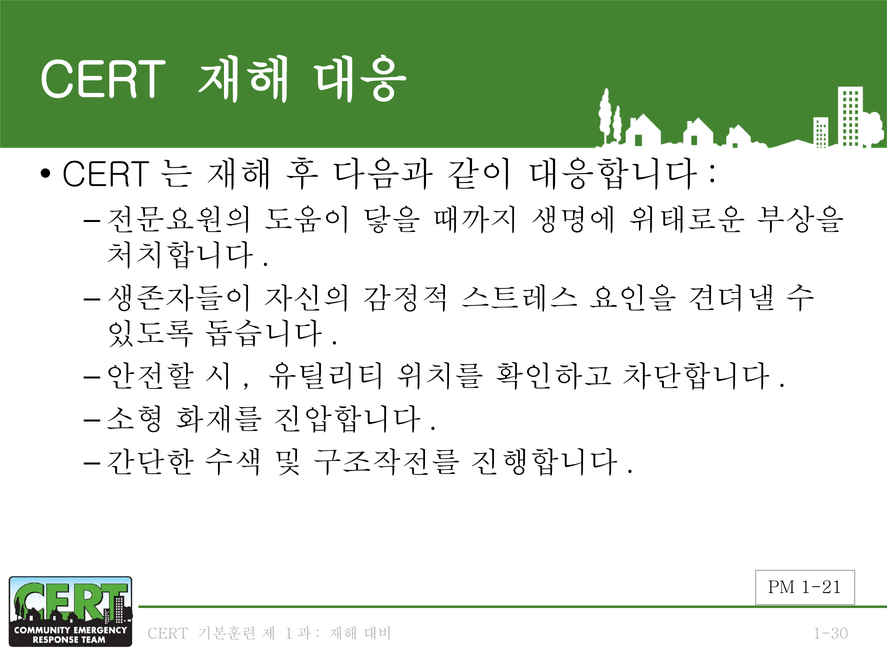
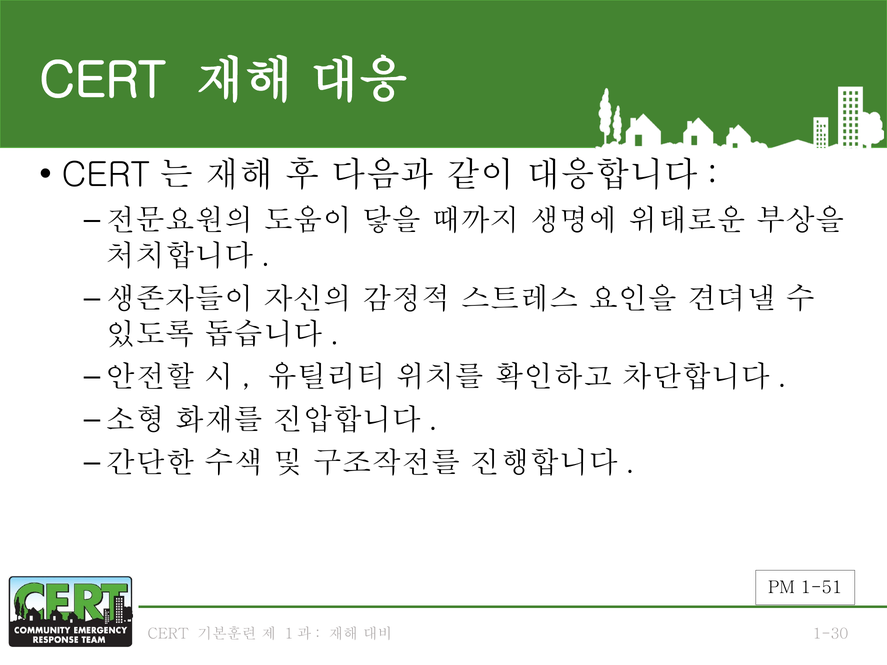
1-21: 1-21 -> 1-51
